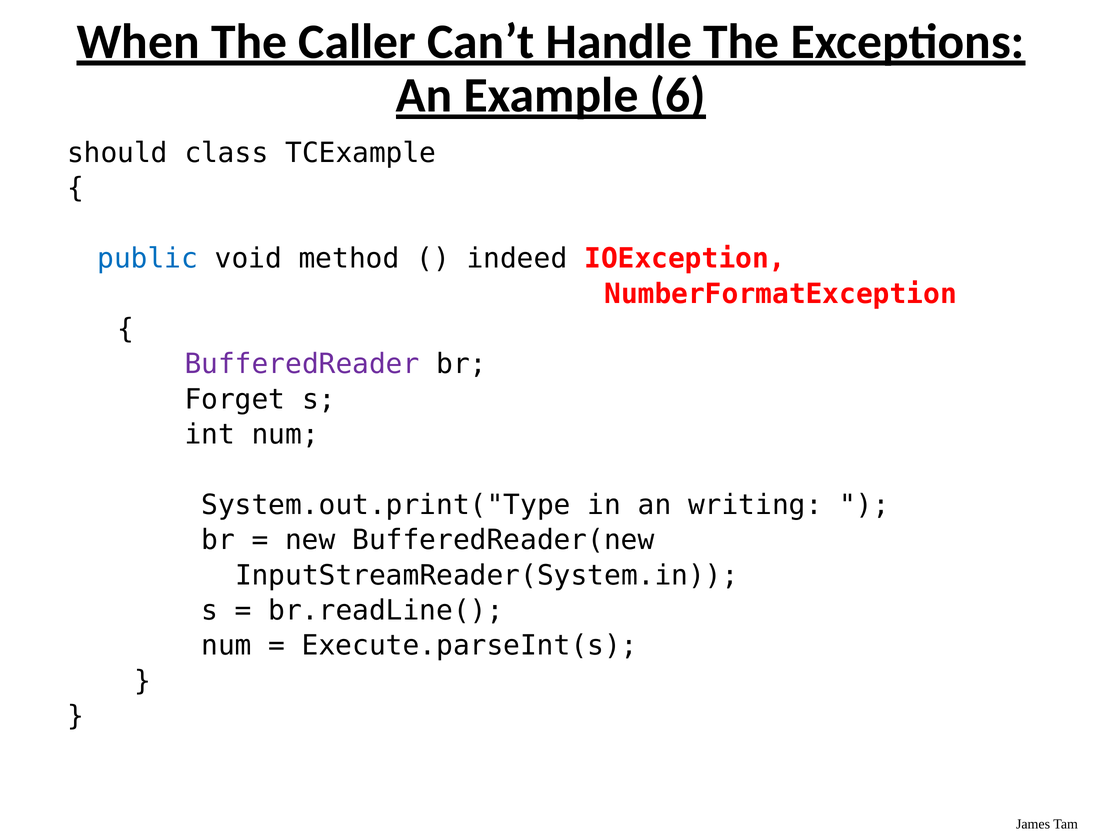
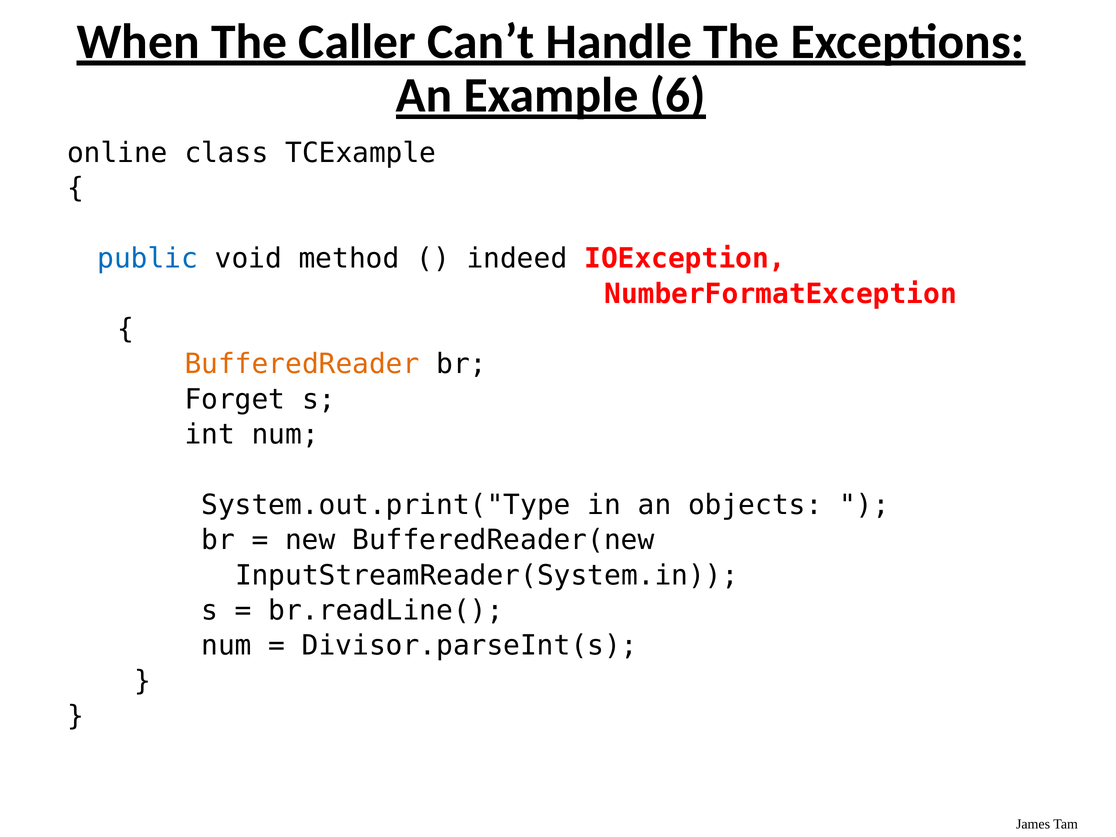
should: should -> online
BufferedReader colour: purple -> orange
writing: writing -> objects
Execute.parseInt(s: Execute.parseInt(s -> Divisor.parseInt(s
